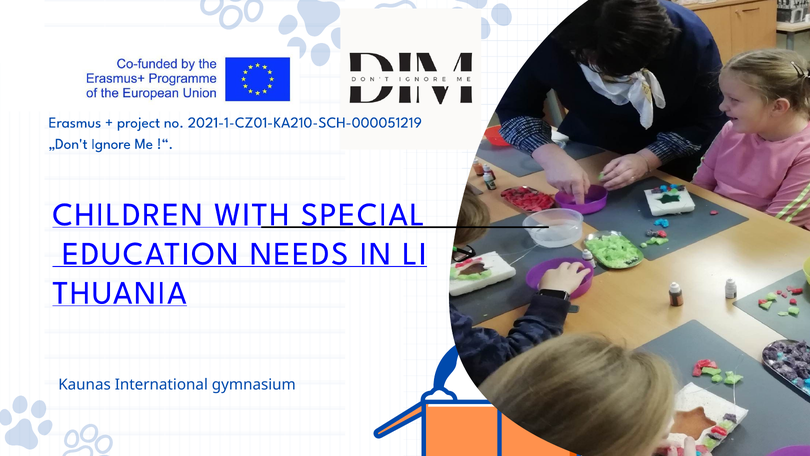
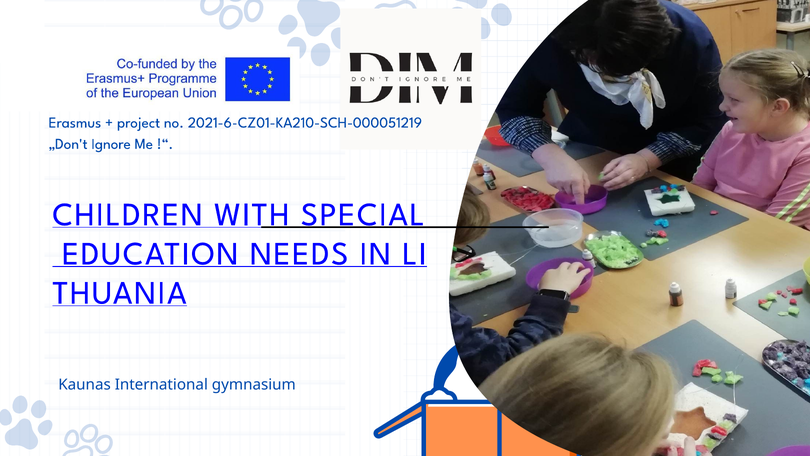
2021-1-CZ01-KA210-SCH-000051219: 2021-1-CZ01-KA210-SCH-000051219 -> 2021-6-CZ01-KA210-SCH-000051219
